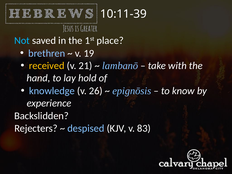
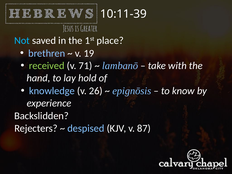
received colour: yellow -> light green
21: 21 -> 71
83: 83 -> 87
